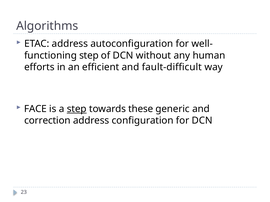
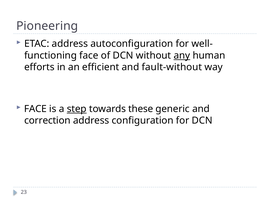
Algorithms: Algorithms -> Pioneering
step at (89, 56): step -> face
any underline: none -> present
fault-difficult: fault-difficult -> fault-without
